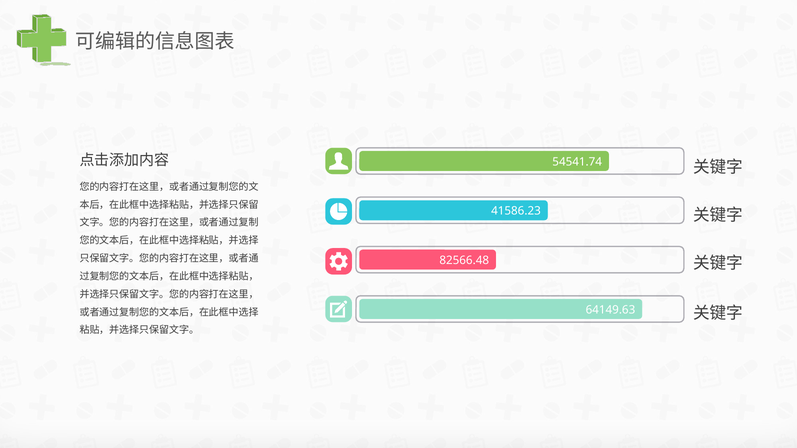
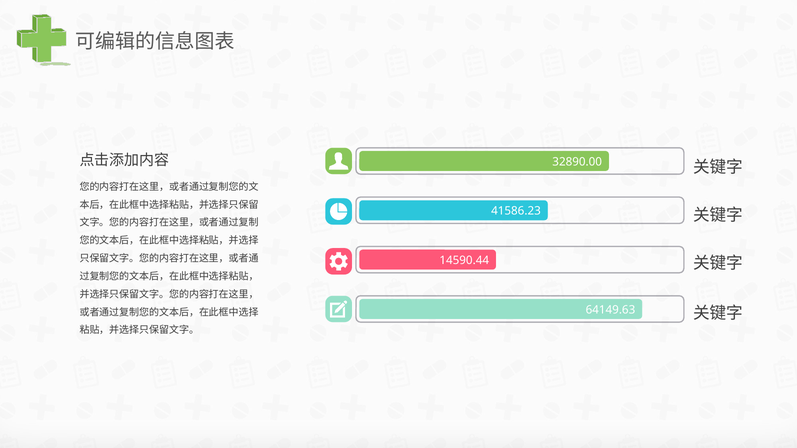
54541.74: 54541.74 -> 32890.00
82566.48: 82566.48 -> 14590.44
